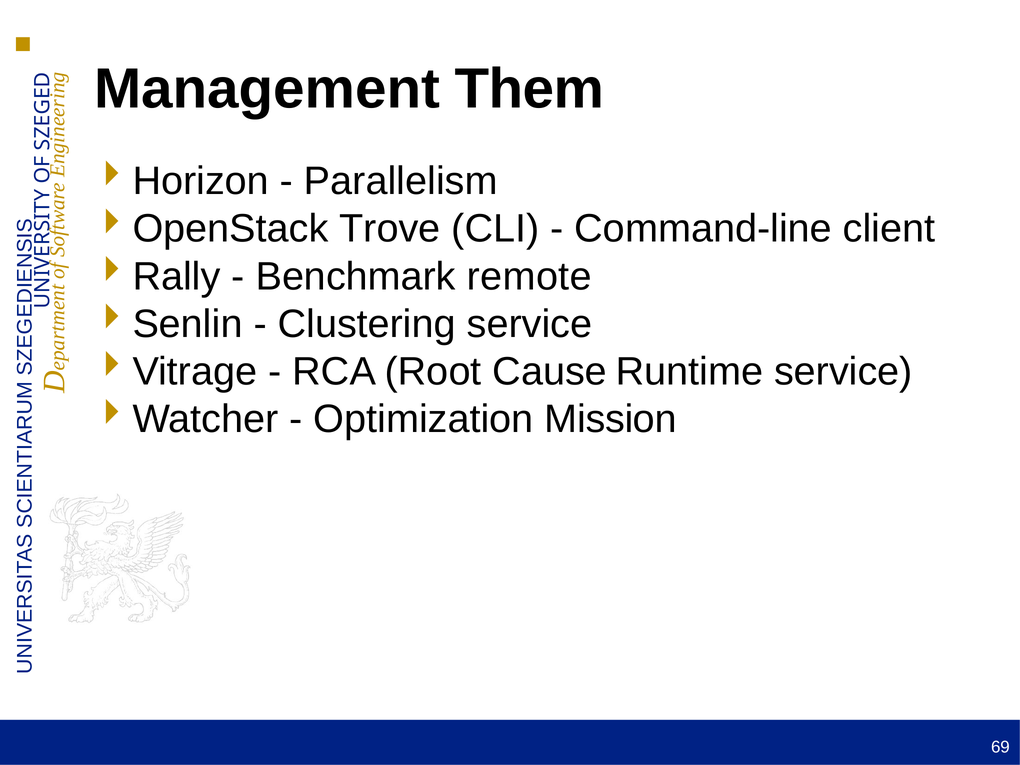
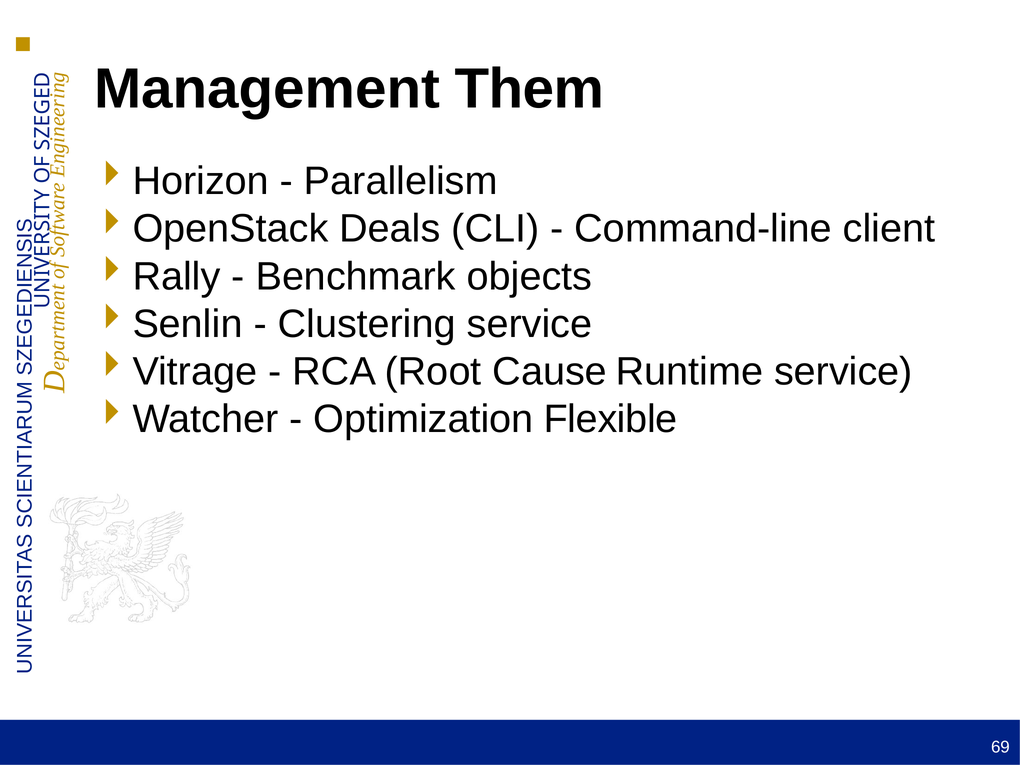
Trove: Trove -> Deals
remote: remote -> objects
Mission: Mission -> Flexible
